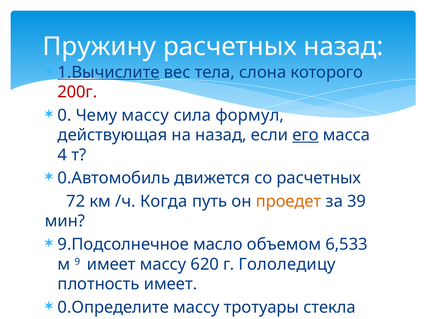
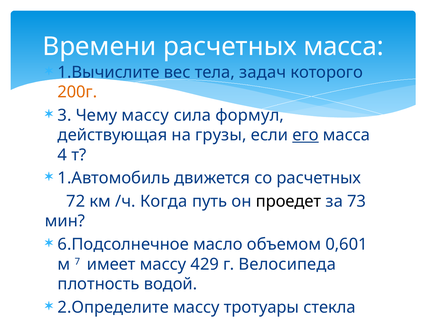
Пружину: Пружину -> Времени
расчетных назад: назад -> масса
1.Вычислите underline: present -> none
слона: слона -> задач
200г colour: red -> orange
0: 0 -> 3
на назад: назад -> грузы
0.Автомобиль: 0.Автомобиль -> 1.Автомобиль
проедет colour: orange -> black
39: 39 -> 73
9.Подсолнечное: 9.Подсолнечное -> 6.Подсолнечное
6,533: 6,533 -> 0,601
9: 9 -> 7
620: 620 -> 429
Гололедицу: Гололедицу -> Велосипеда
плотность имеет: имеет -> водой
0.Определите: 0.Определите -> 2.Определите
